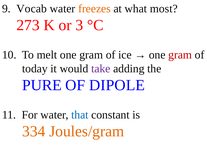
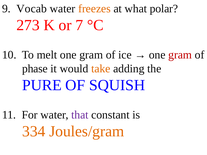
most: most -> polar
3: 3 -> 7
today: today -> phase
take colour: purple -> orange
DIPOLE: DIPOLE -> SQUISH
that colour: blue -> purple
